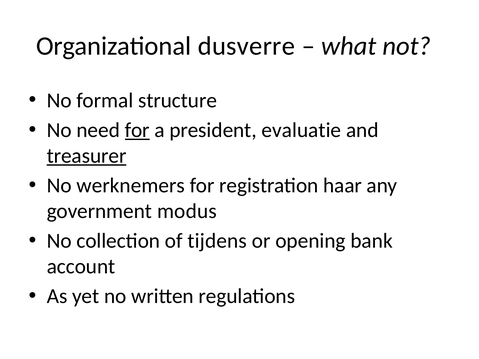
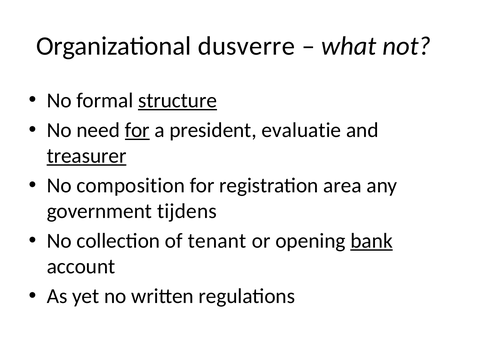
structure underline: none -> present
werknemers: werknemers -> composition
haar: haar -> area
modus: modus -> tijdens
tijdens: tijdens -> tenant
bank underline: none -> present
